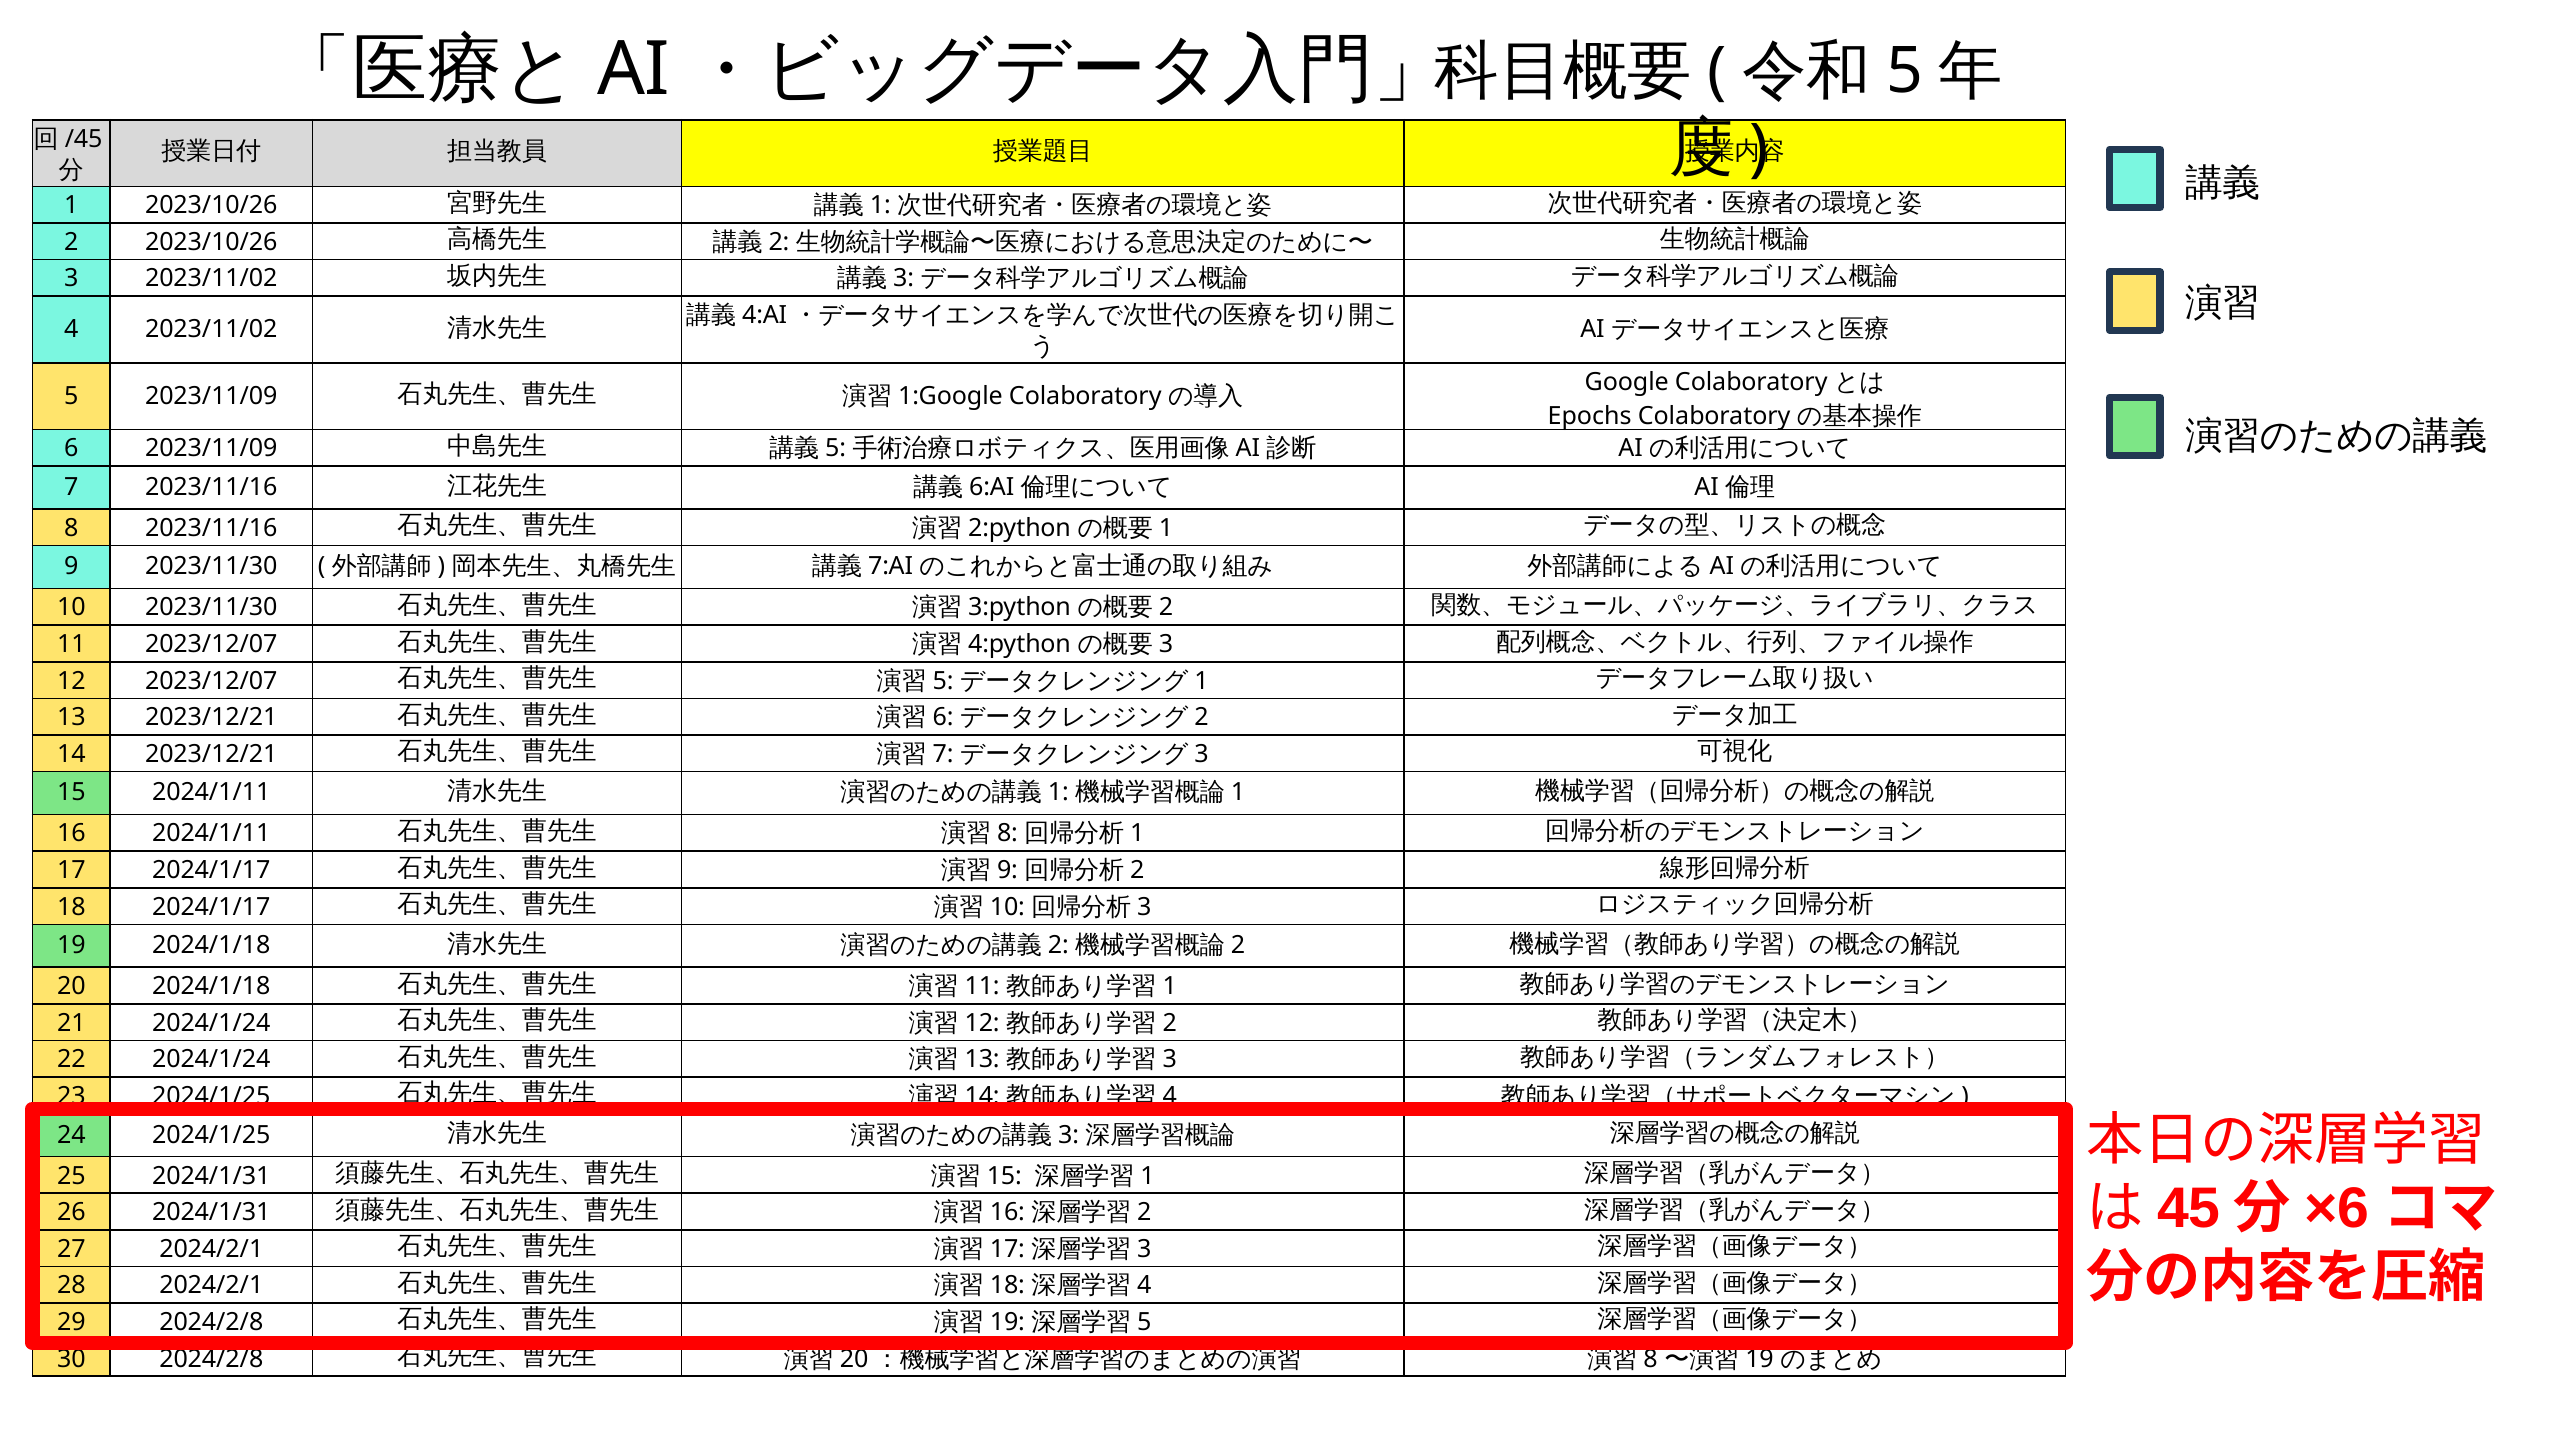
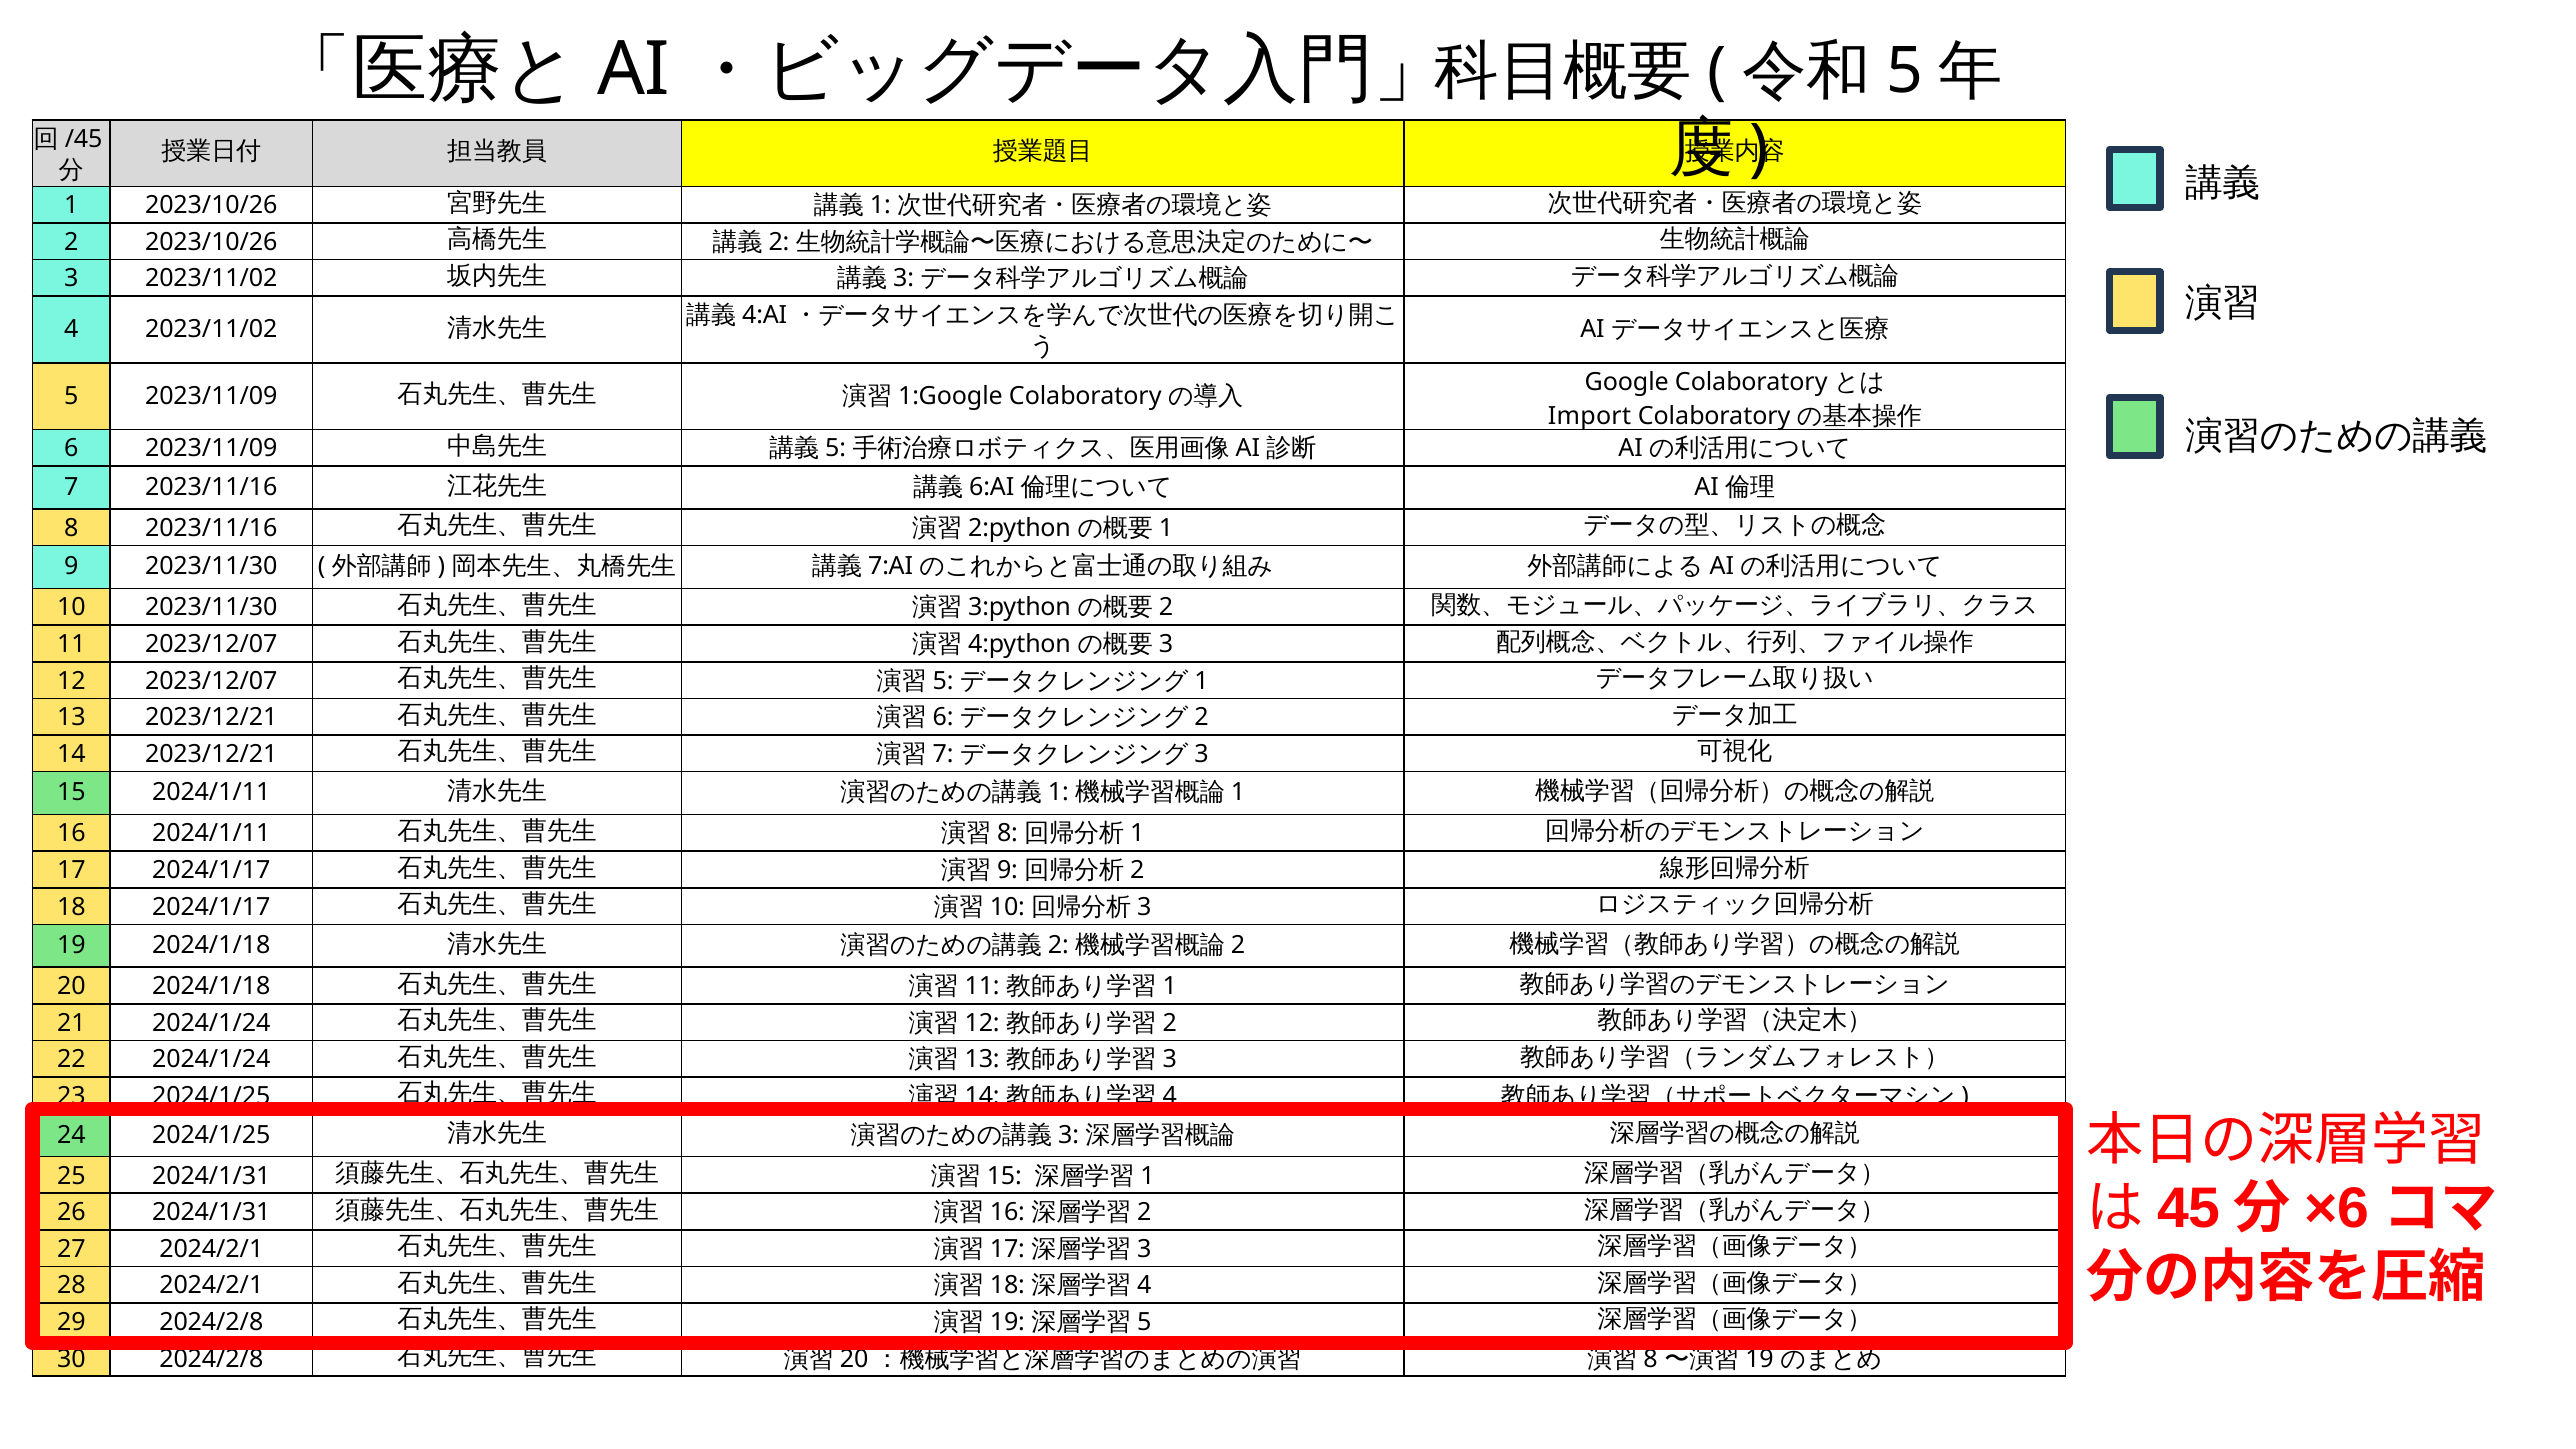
Epochs: Epochs -> Import
